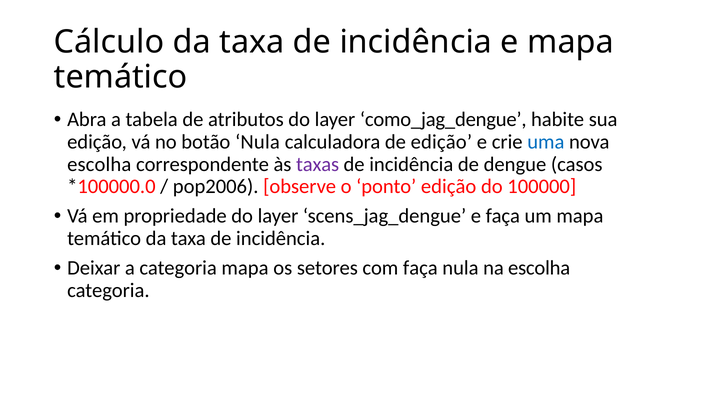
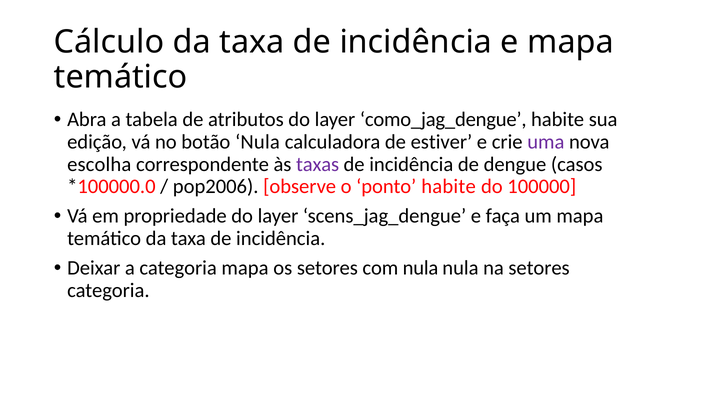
de edição: edição -> estiver
uma colour: blue -> purple
ponto edição: edição -> habite
com faça: faça -> nula
na escolha: escolha -> setores
